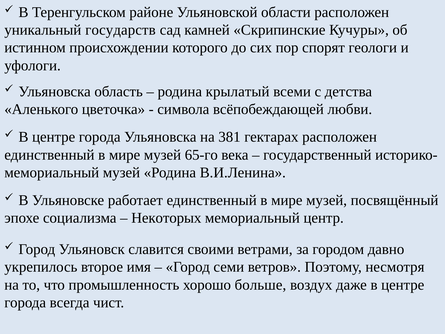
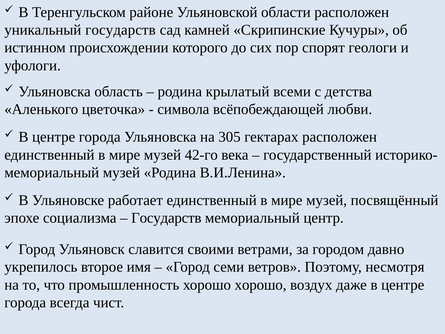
381: 381 -> 305
65-го: 65-го -> 42-го
Некоторых at (166, 218): Некоторых -> Государств
хорошо больше: больше -> хорошо
